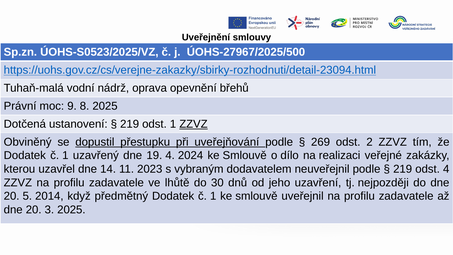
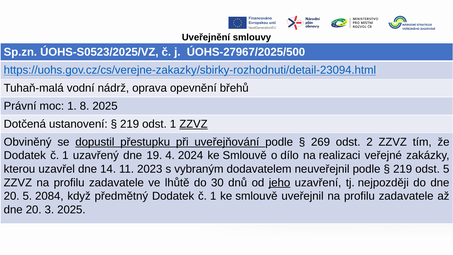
moc 9: 9 -> 1
odst 4: 4 -> 5
jeho underline: none -> present
2014: 2014 -> 2084
